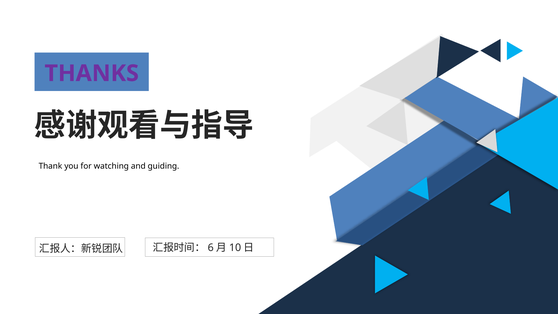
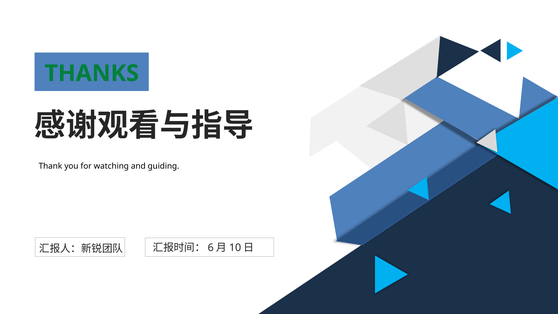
THANKS colour: purple -> green
